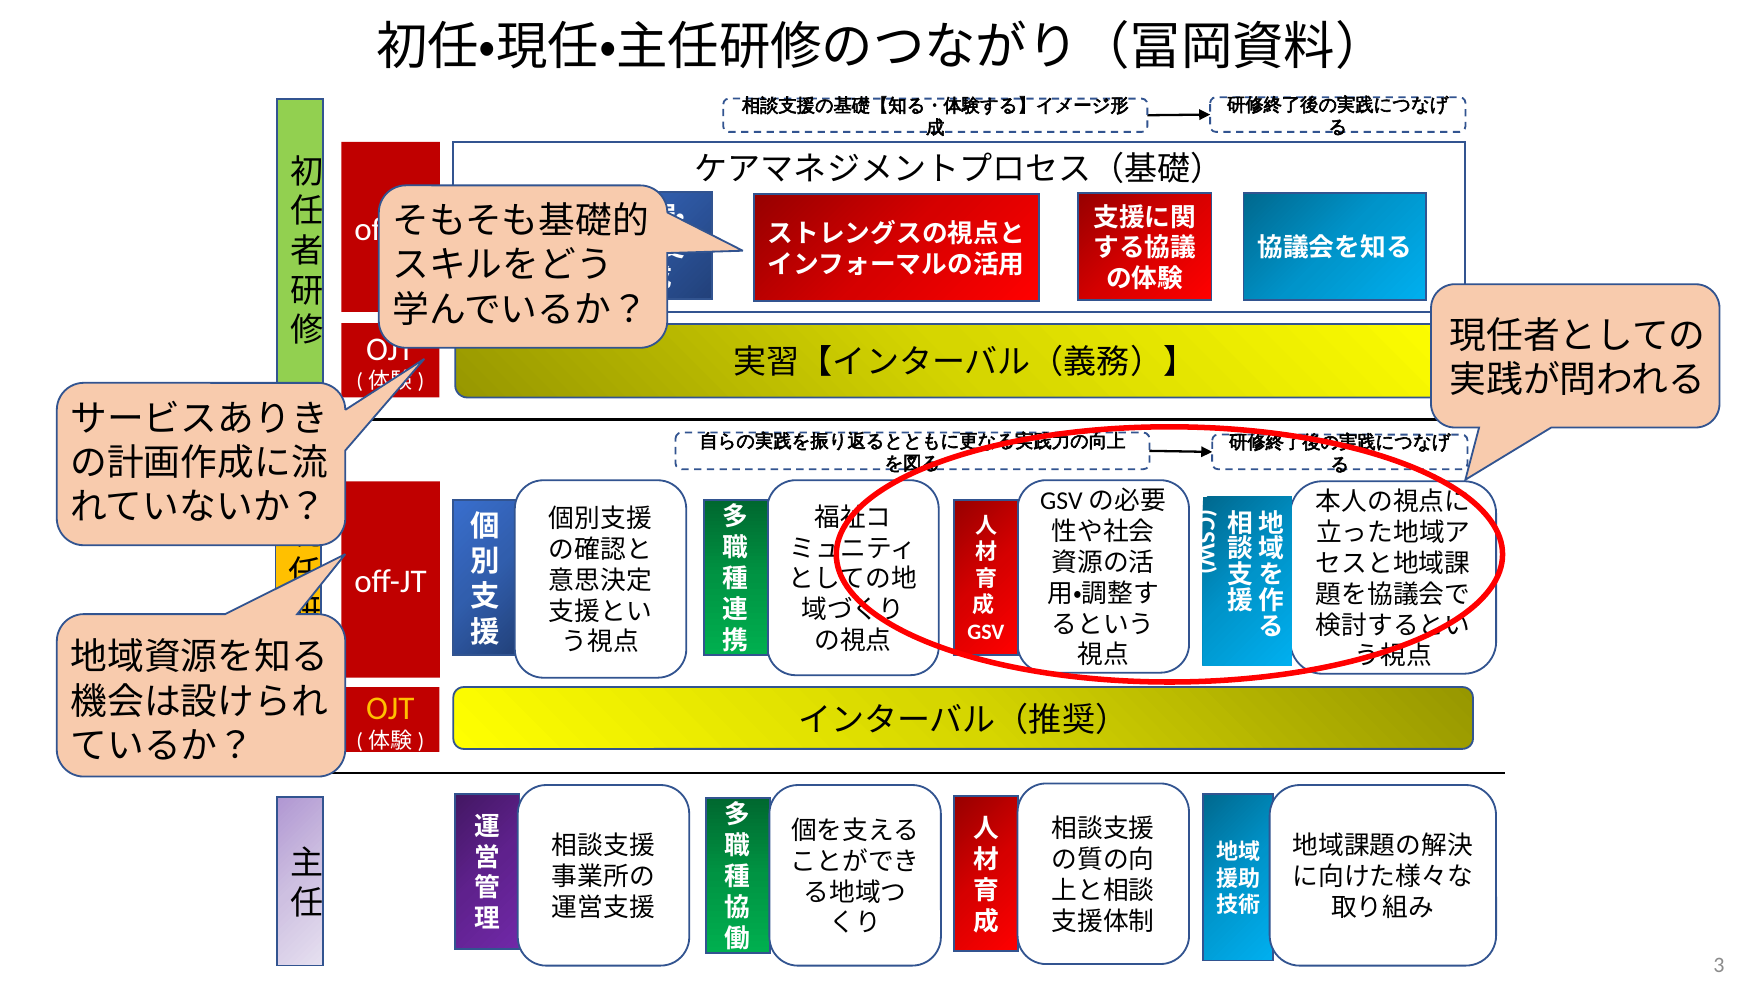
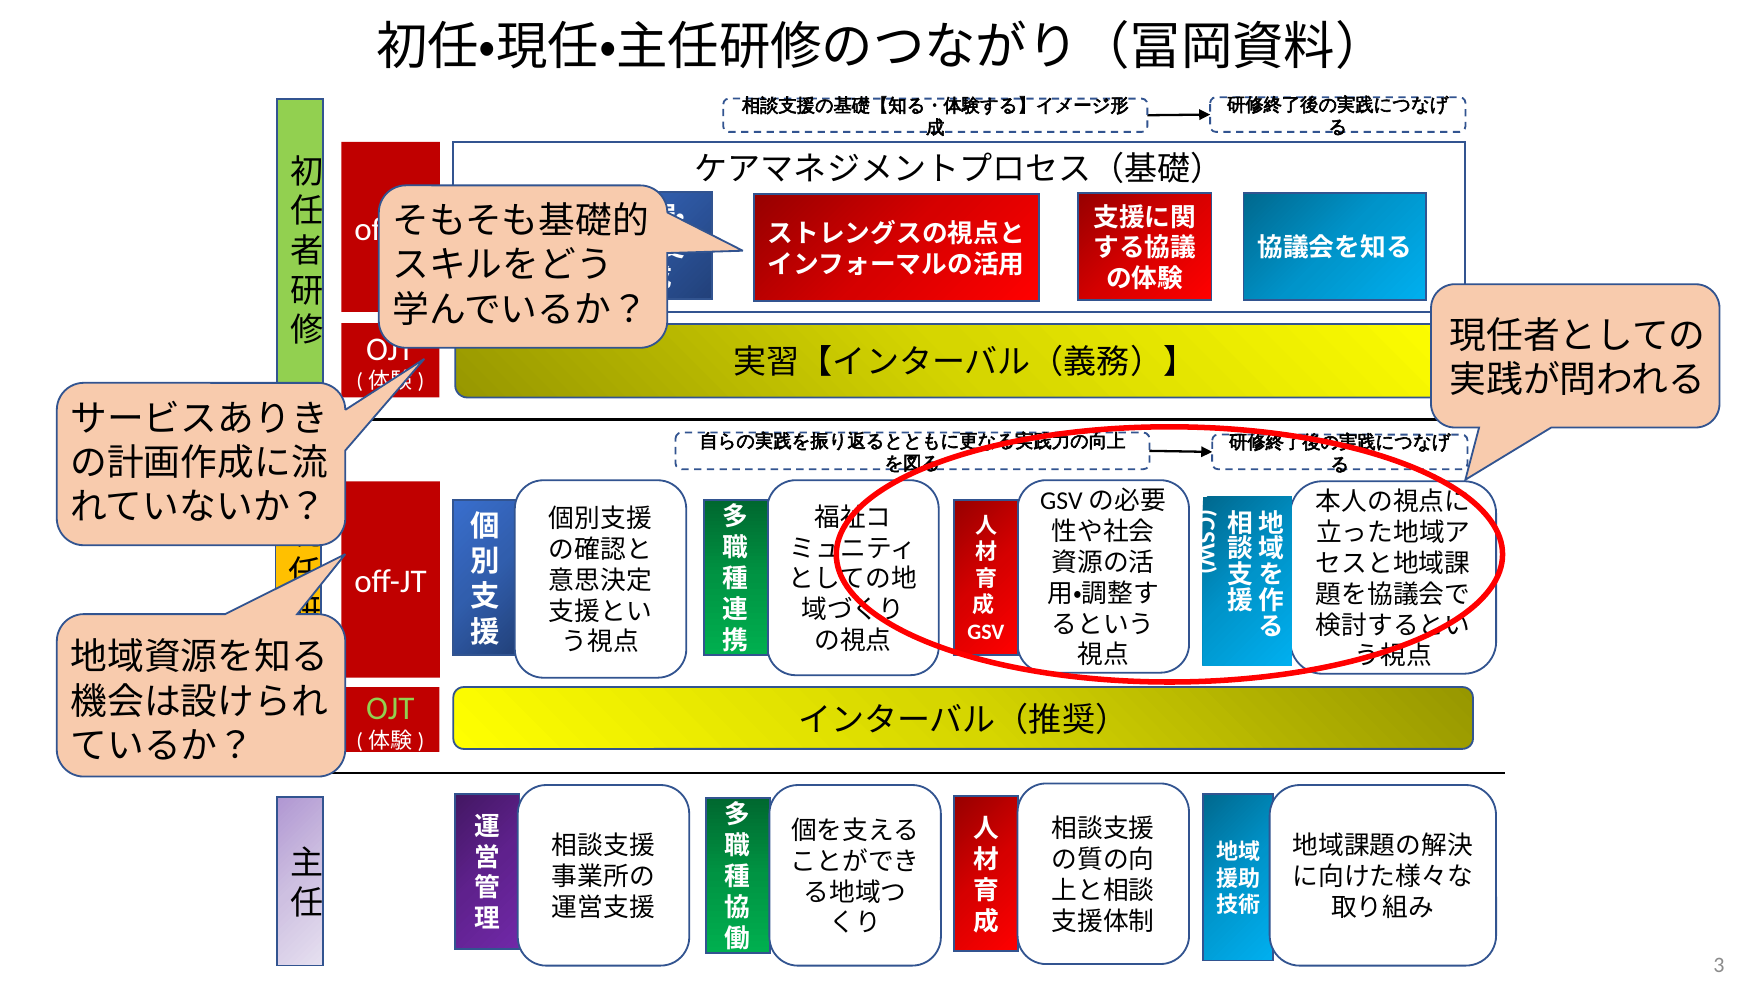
OJT at (390, 708) colour: yellow -> light green
